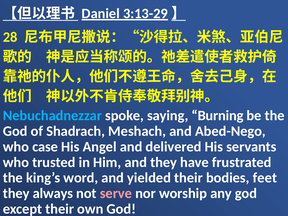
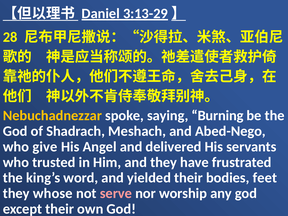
Nebuchadnezzar colour: light blue -> yellow
case: case -> give
always: always -> whose
